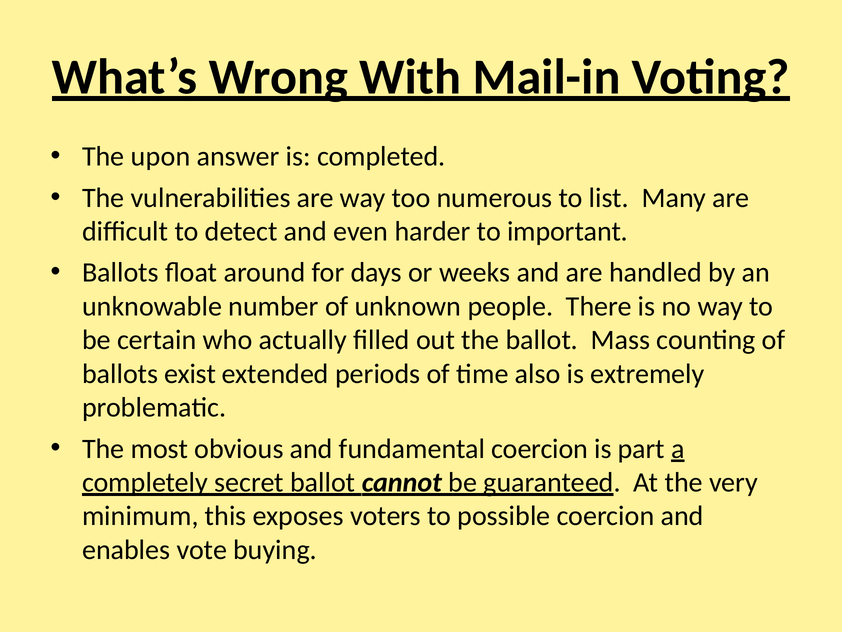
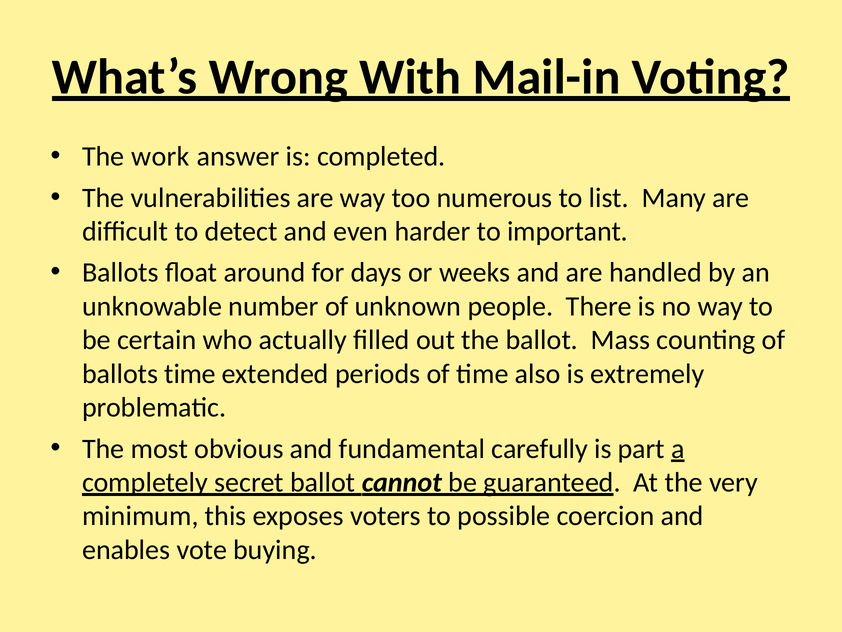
upon: upon -> work
ballots exist: exist -> time
fundamental coercion: coercion -> carefully
